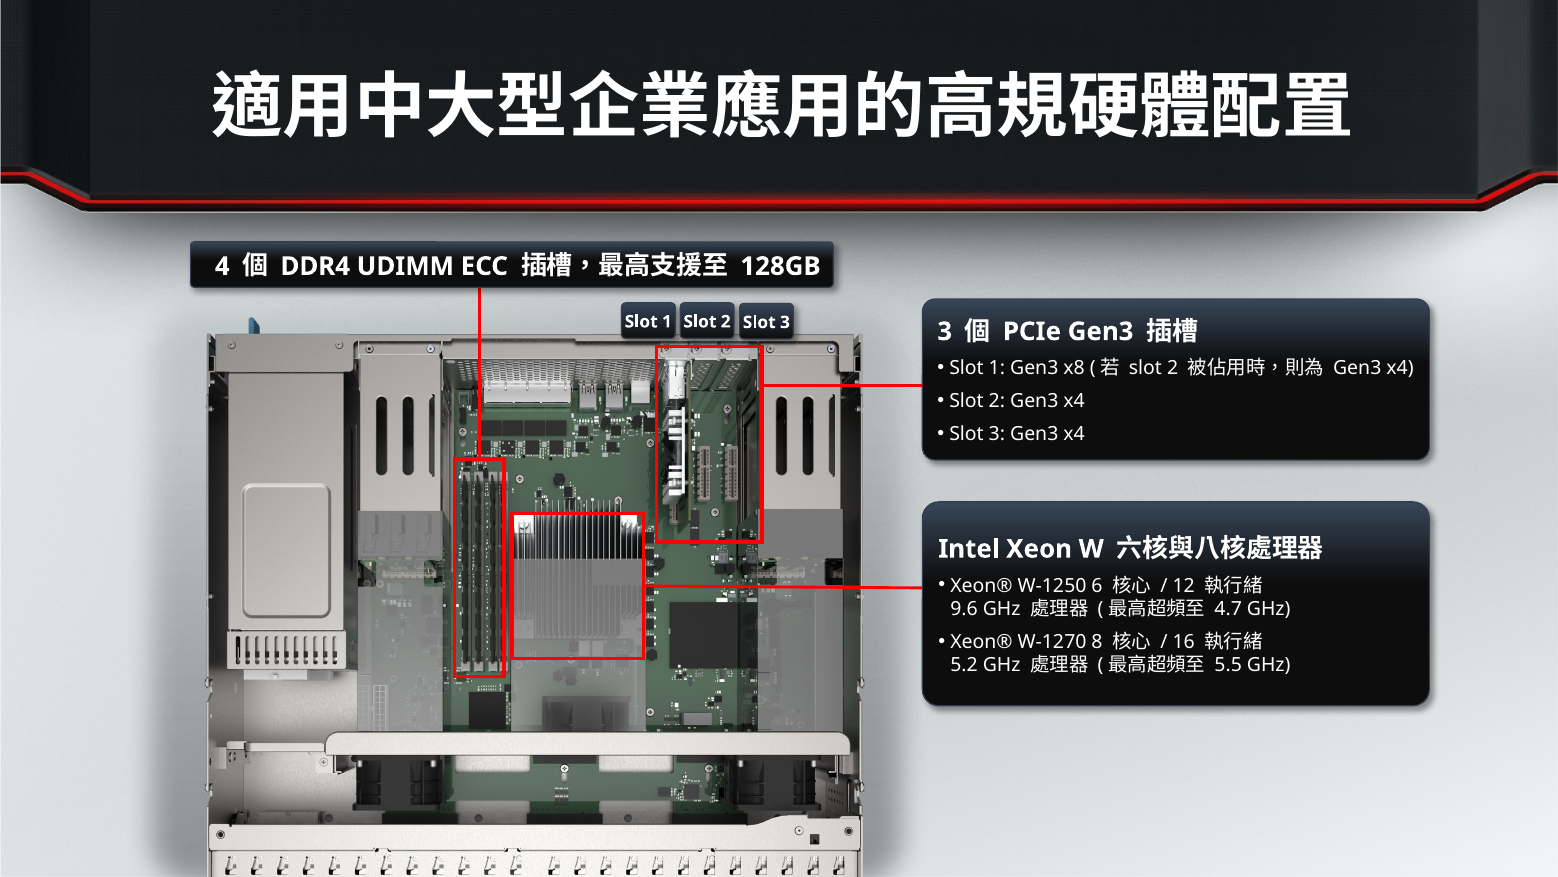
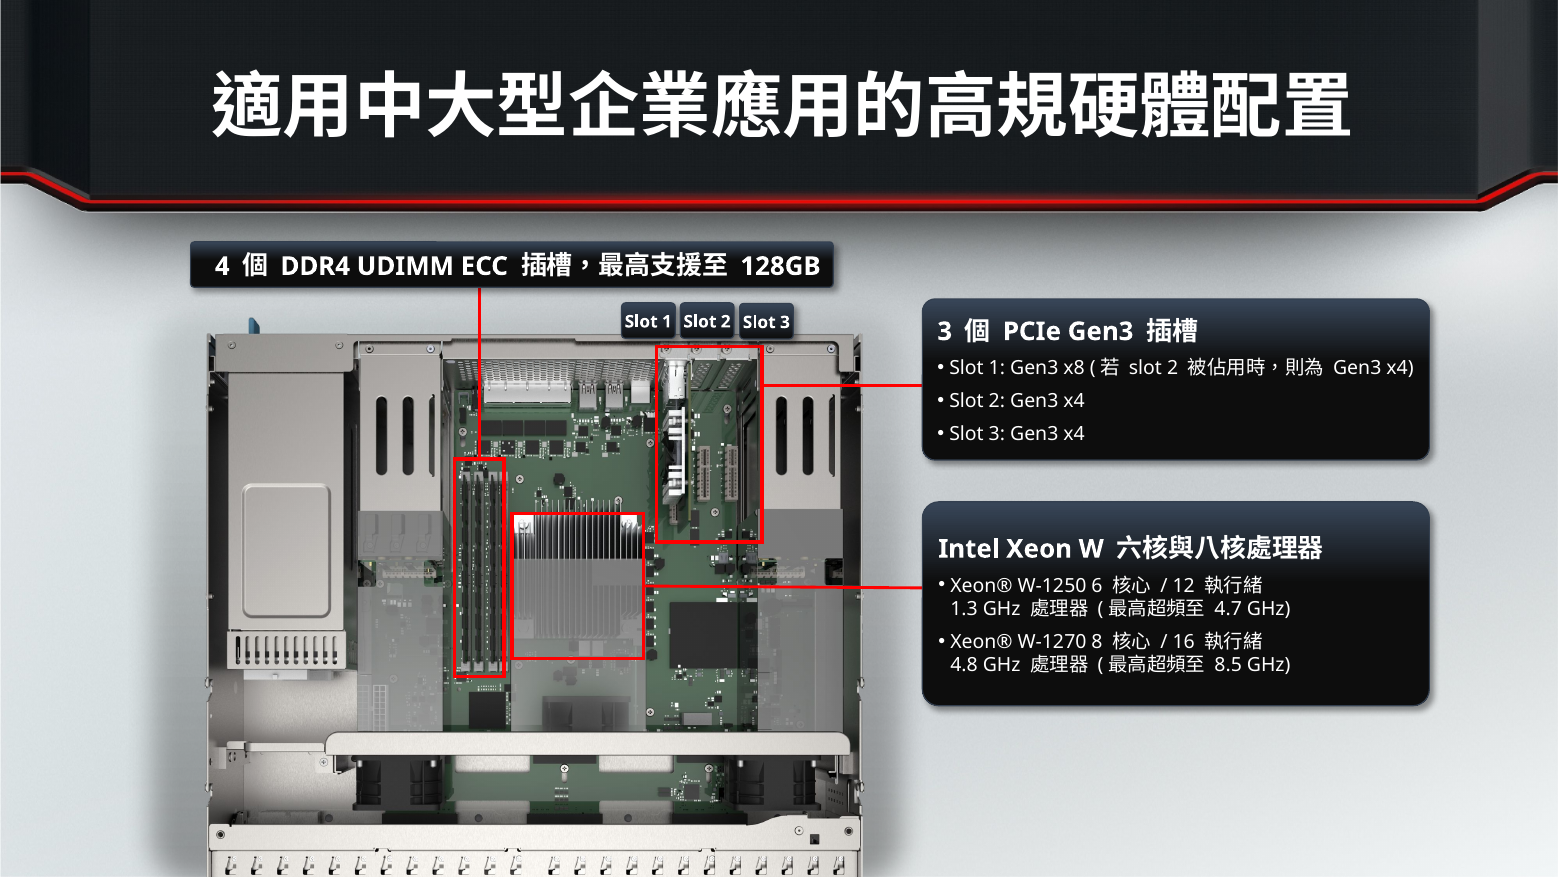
9.6: 9.6 -> 1.3
5.2: 5.2 -> 4.8
5.5: 5.5 -> 8.5
